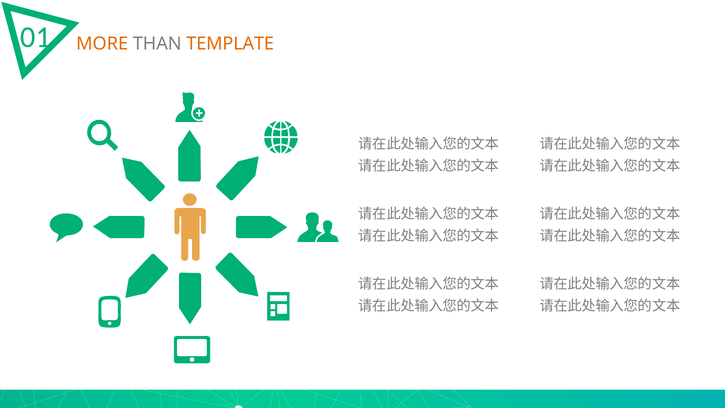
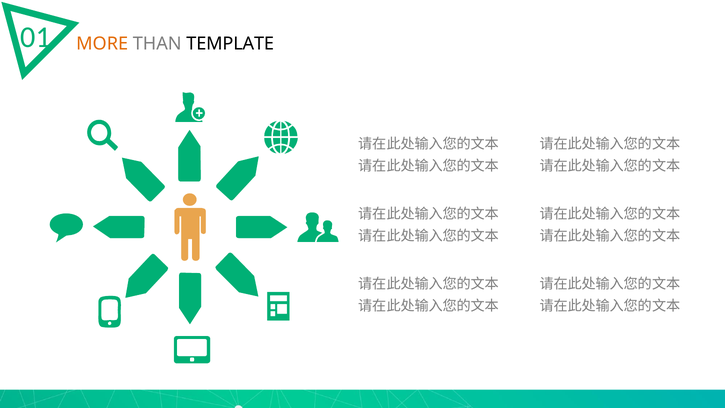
TEMPLATE colour: orange -> black
